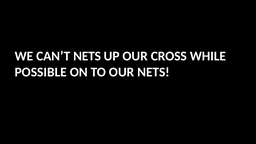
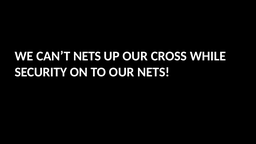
POSSIBLE: POSSIBLE -> SECURITY
